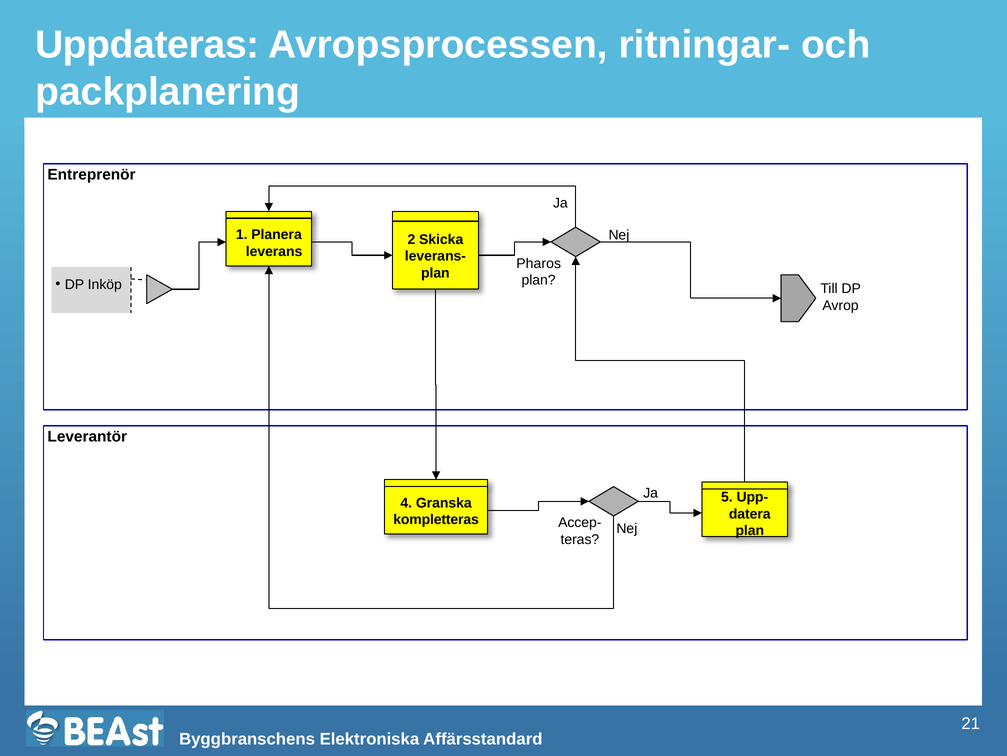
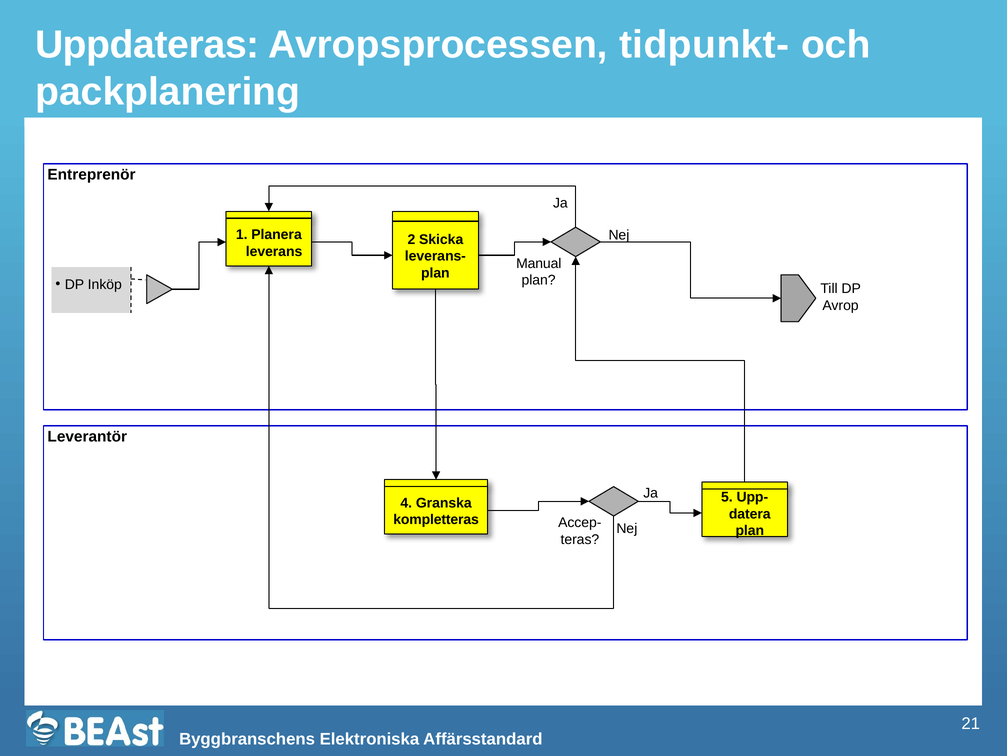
ritningar-: ritningar- -> tidpunkt-
Pharos: Pharos -> Manual
